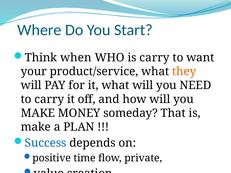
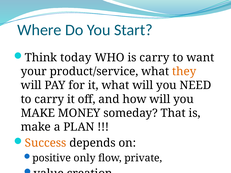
when: when -> today
Success colour: blue -> orange
time: time -> only
